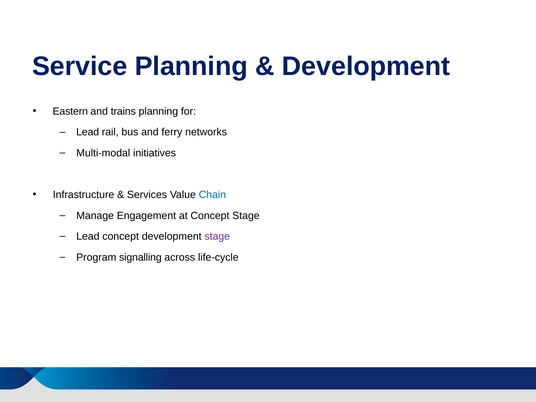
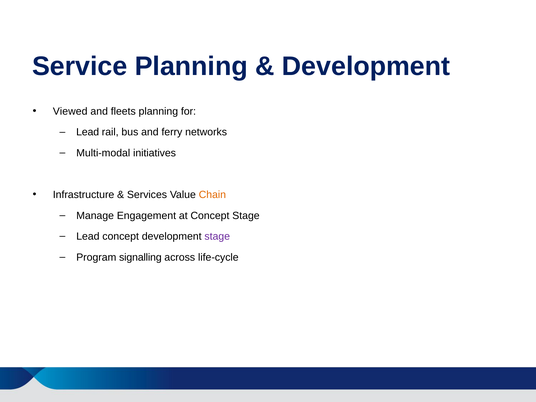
Eastern: Eastern -> Viewed
trains: trains -> fleets
Chain colour: blue -> orange
